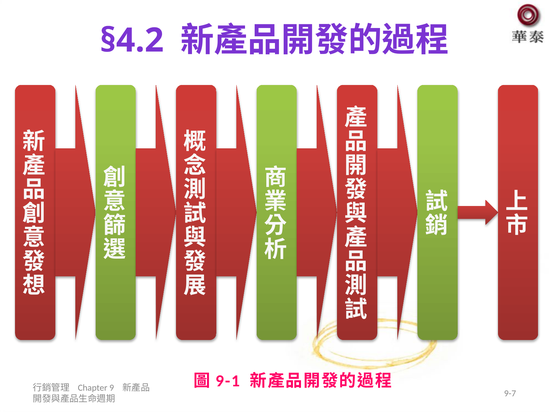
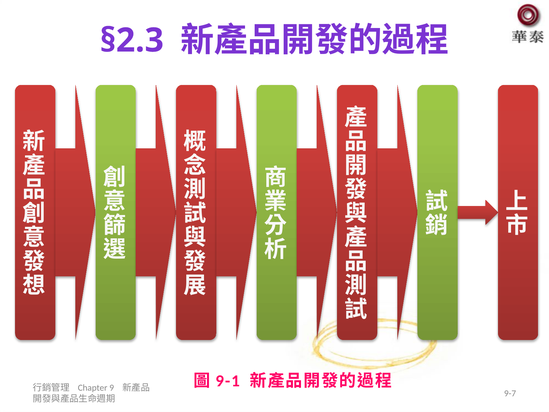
§4.2: §4.2 -> §2.3
